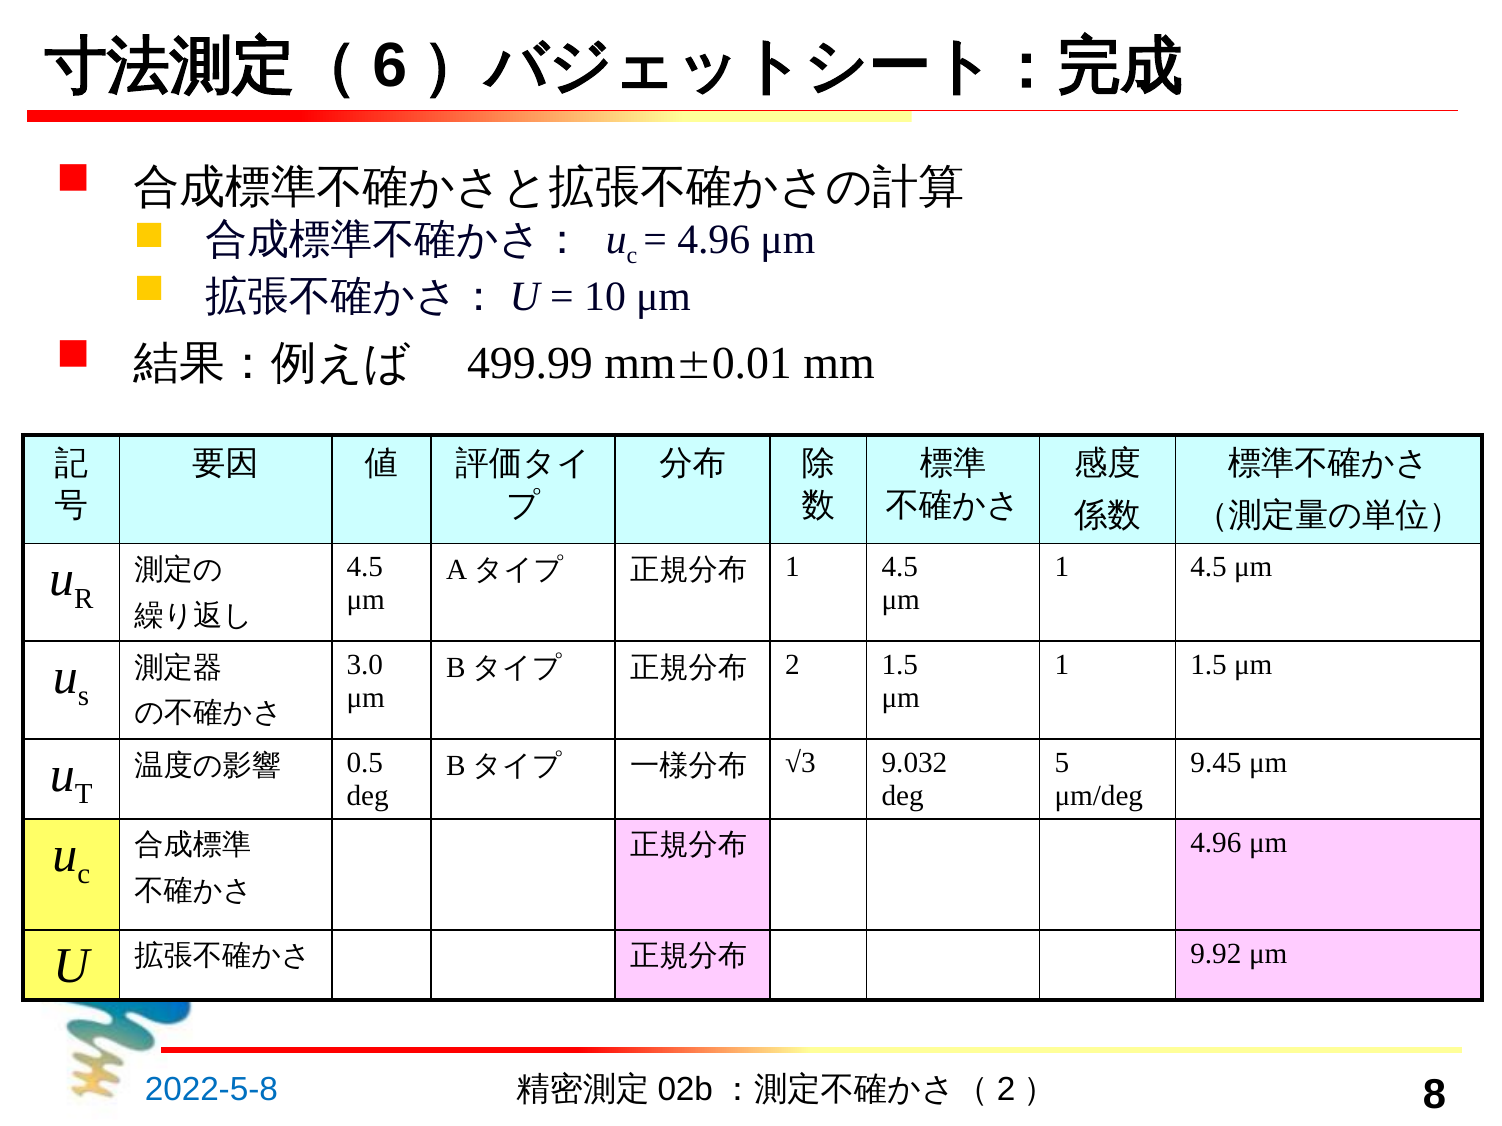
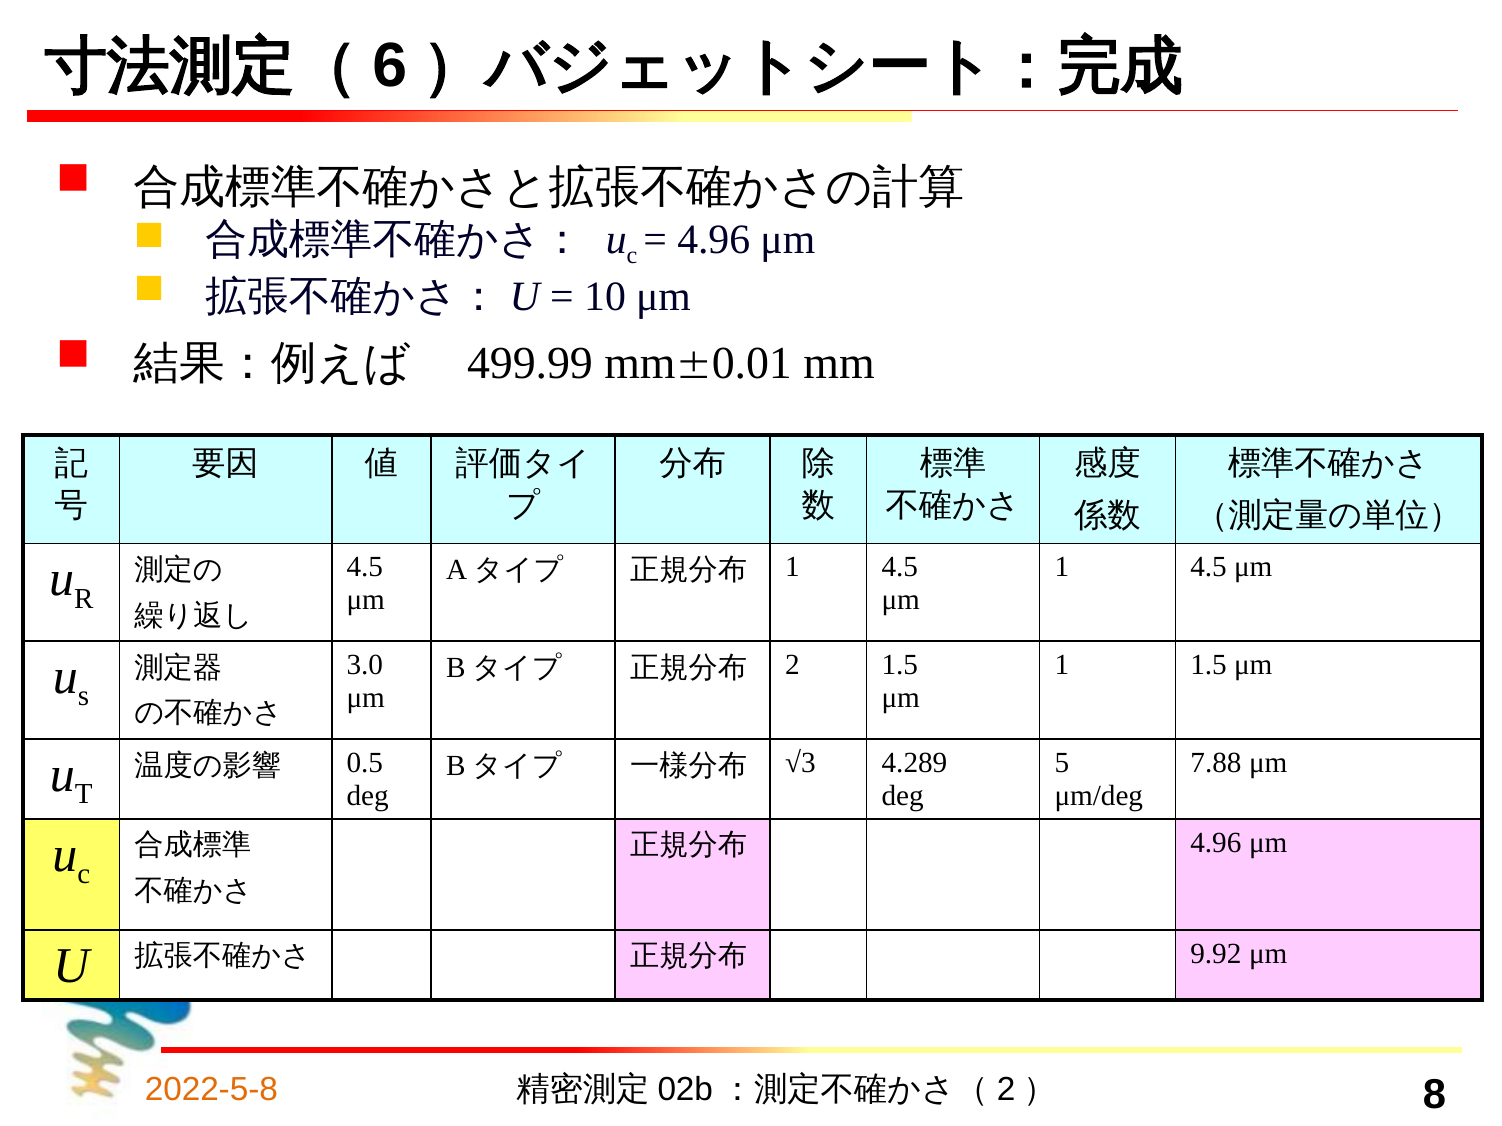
9.45: 9.45 -> 7.88
9.032: 9.032 -> 4.289
2022-5-8 colour: blue -> orange
